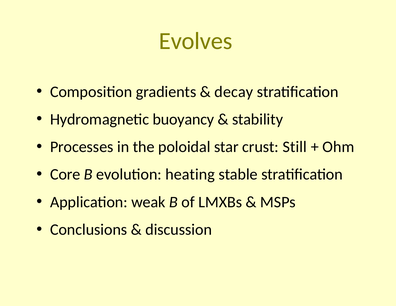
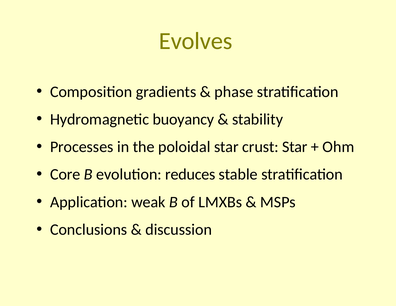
decay: decay -> phase
crust Still: Still -> Star
heating: heating -> reduces
